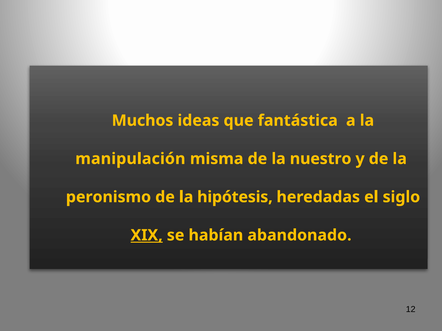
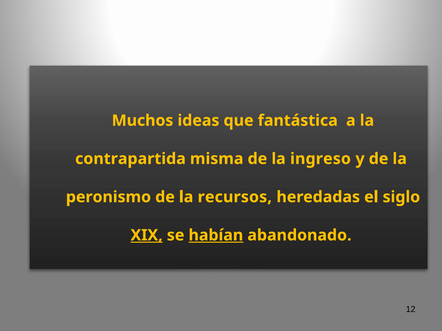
manipulación: manipulación -> contrapartida
nuestro: nuestro -> ingreso
hipótesis: hipótesis -> recursos
habían underline: none -> present
